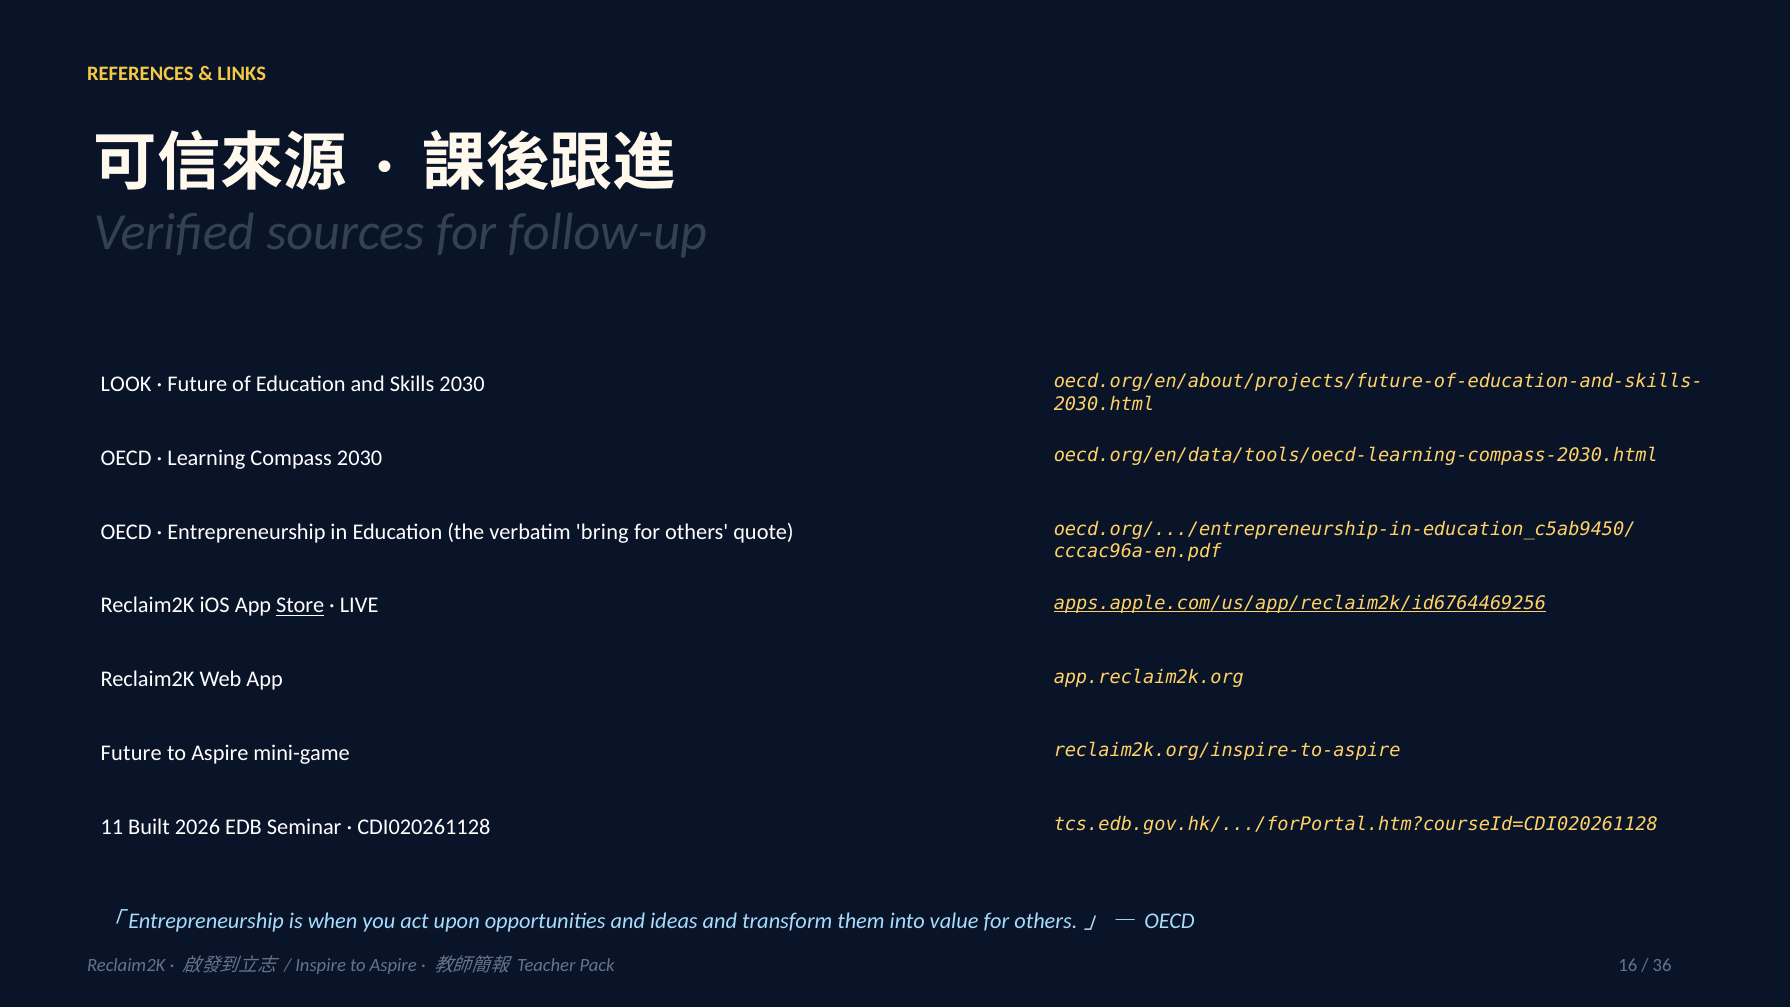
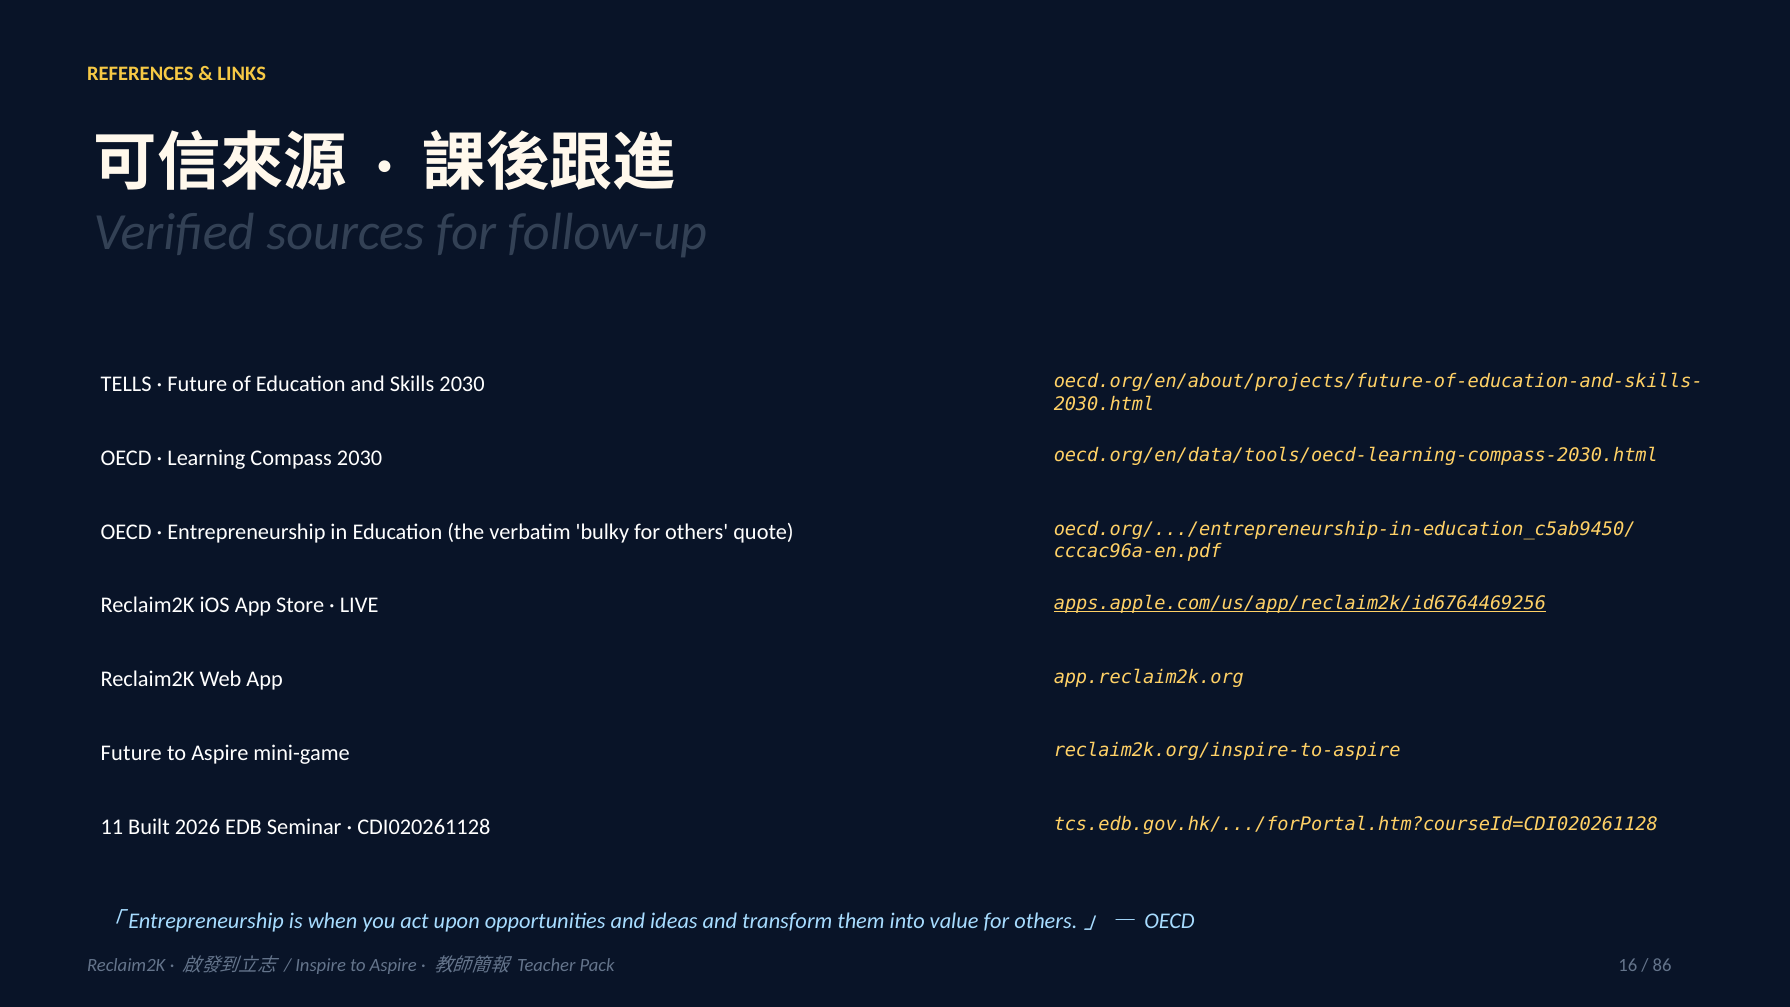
LOOK: LOOK -> TELLS
bring: bring -> bulky
Store underline: present -> none
36: 36 -> 86
